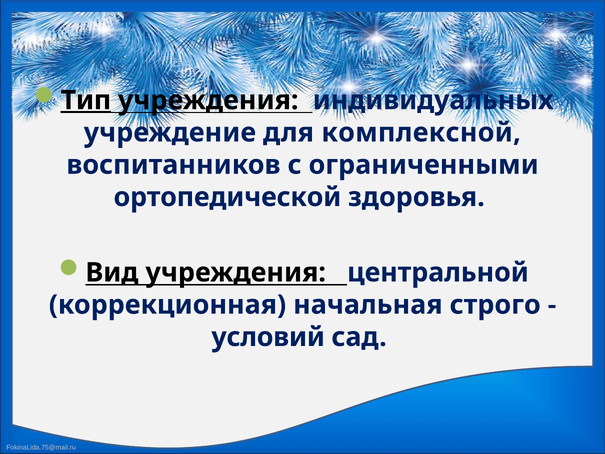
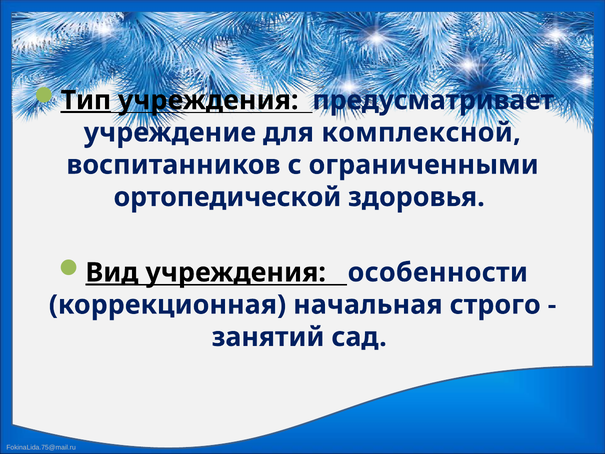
индивидуальных: индивидуальных -> предусматривает
Вид underline: none -> present
центральной: центральной -> особенности
условий: условий -> занятий
